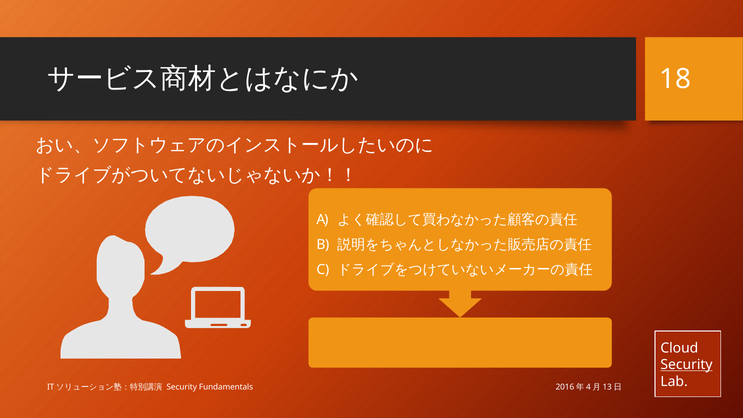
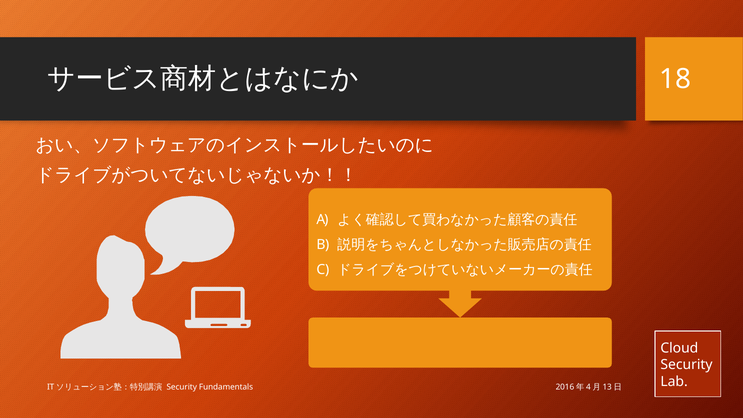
Security at (686, 365) underline: present -> none
